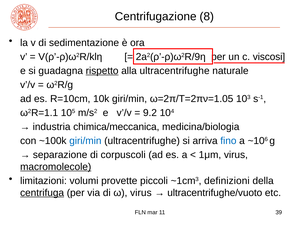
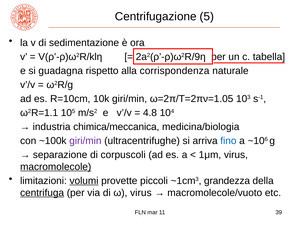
8: 8 -> 5
viscosi: viscosi -> tabella
rispetto underline: present -> none
alla ultracentrifughe: ultracentrifughe -> corrispondenza
9.2: 9.2 -> 4.8
giri/min at (85, 141) colour: blue -> purple
volumi underline: none -> present
definizioni: definizioni -> grandezza
ultracentrifughe/vuoto: ultracentrifughe/vuoto -> macromolecole/vuoto
